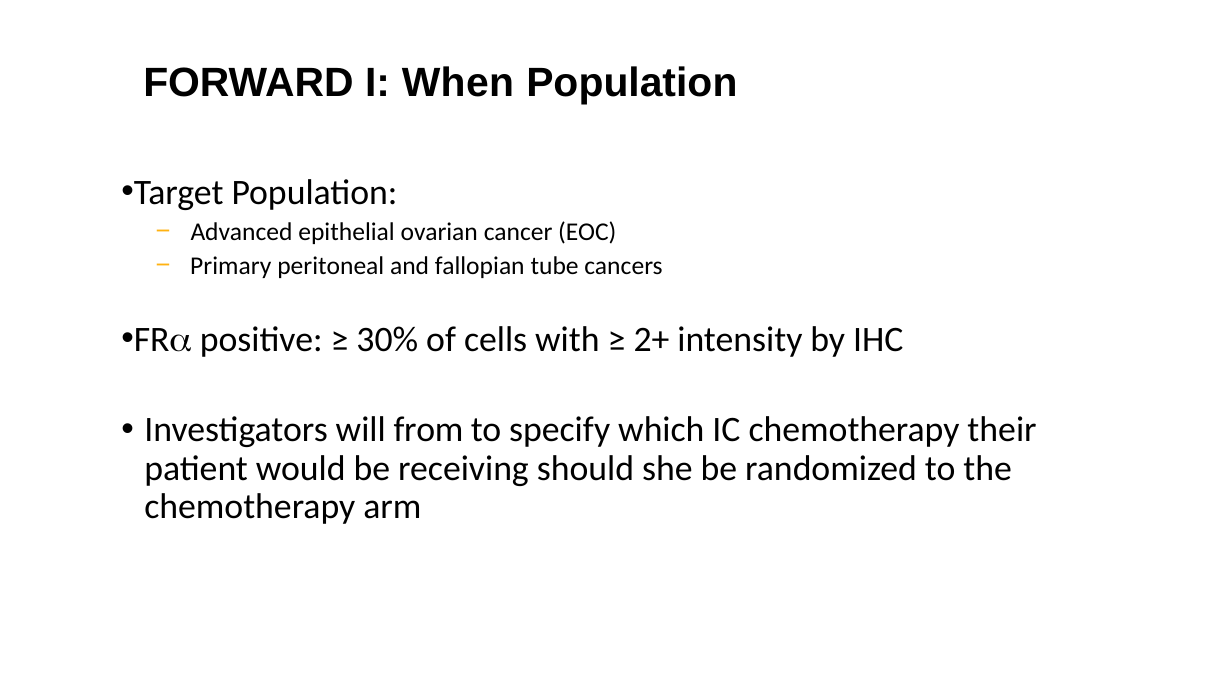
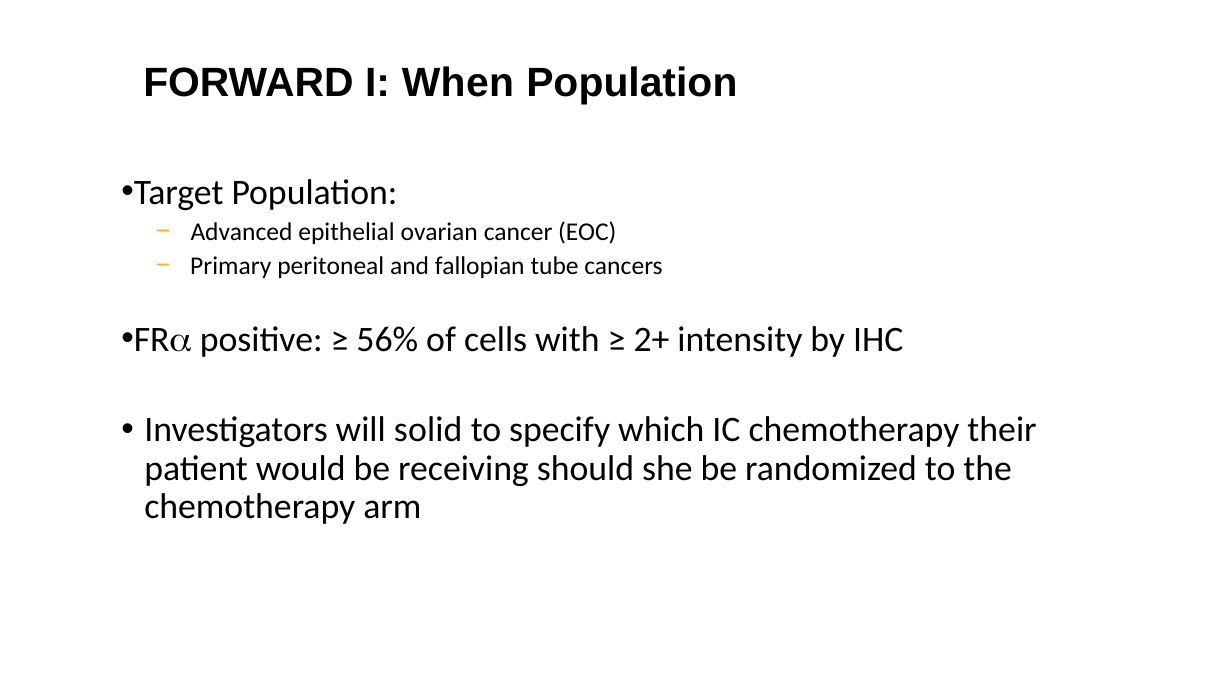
30%: 30% -> 56%
from: from -> solid
